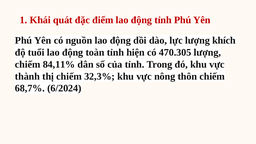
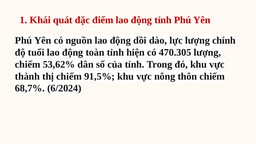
khích: khích -> chính
84,11%: 84,11% -> 53,62%
32,3%: 32,3% -> 91,5%
